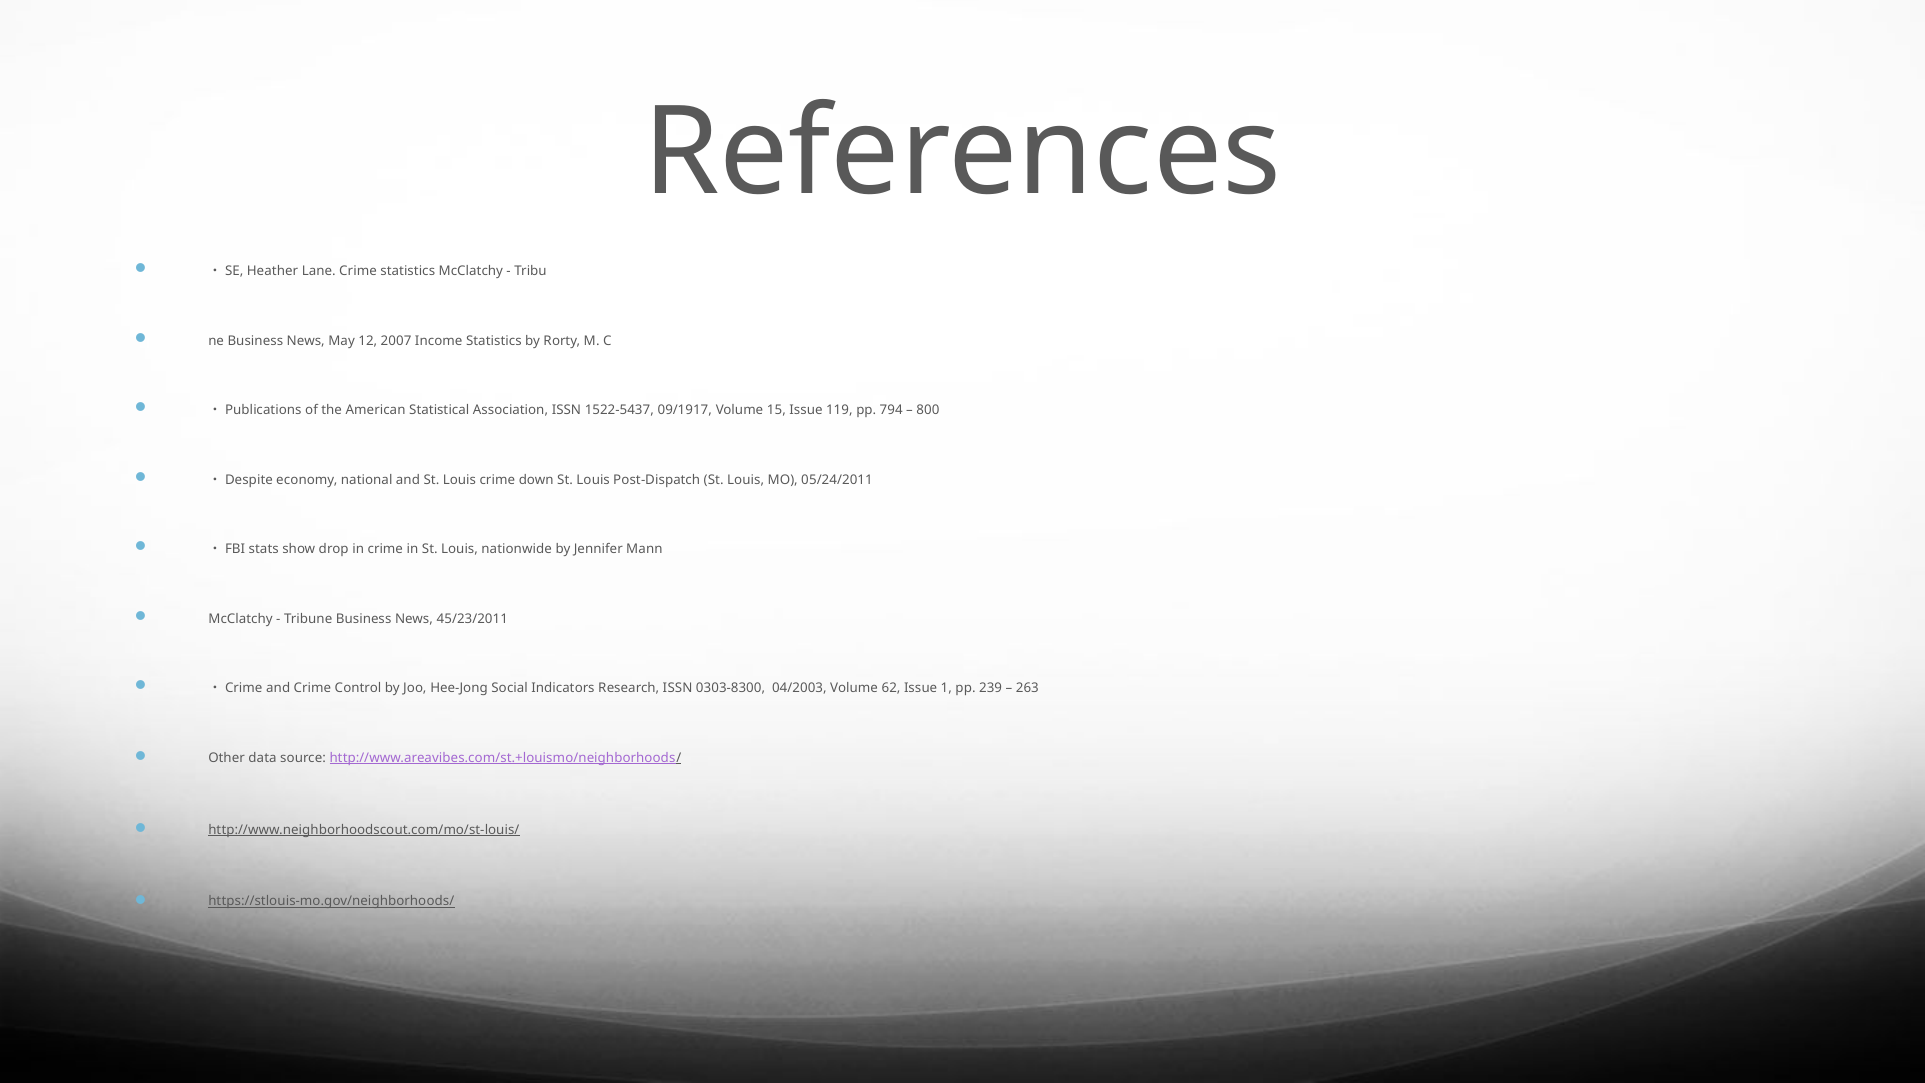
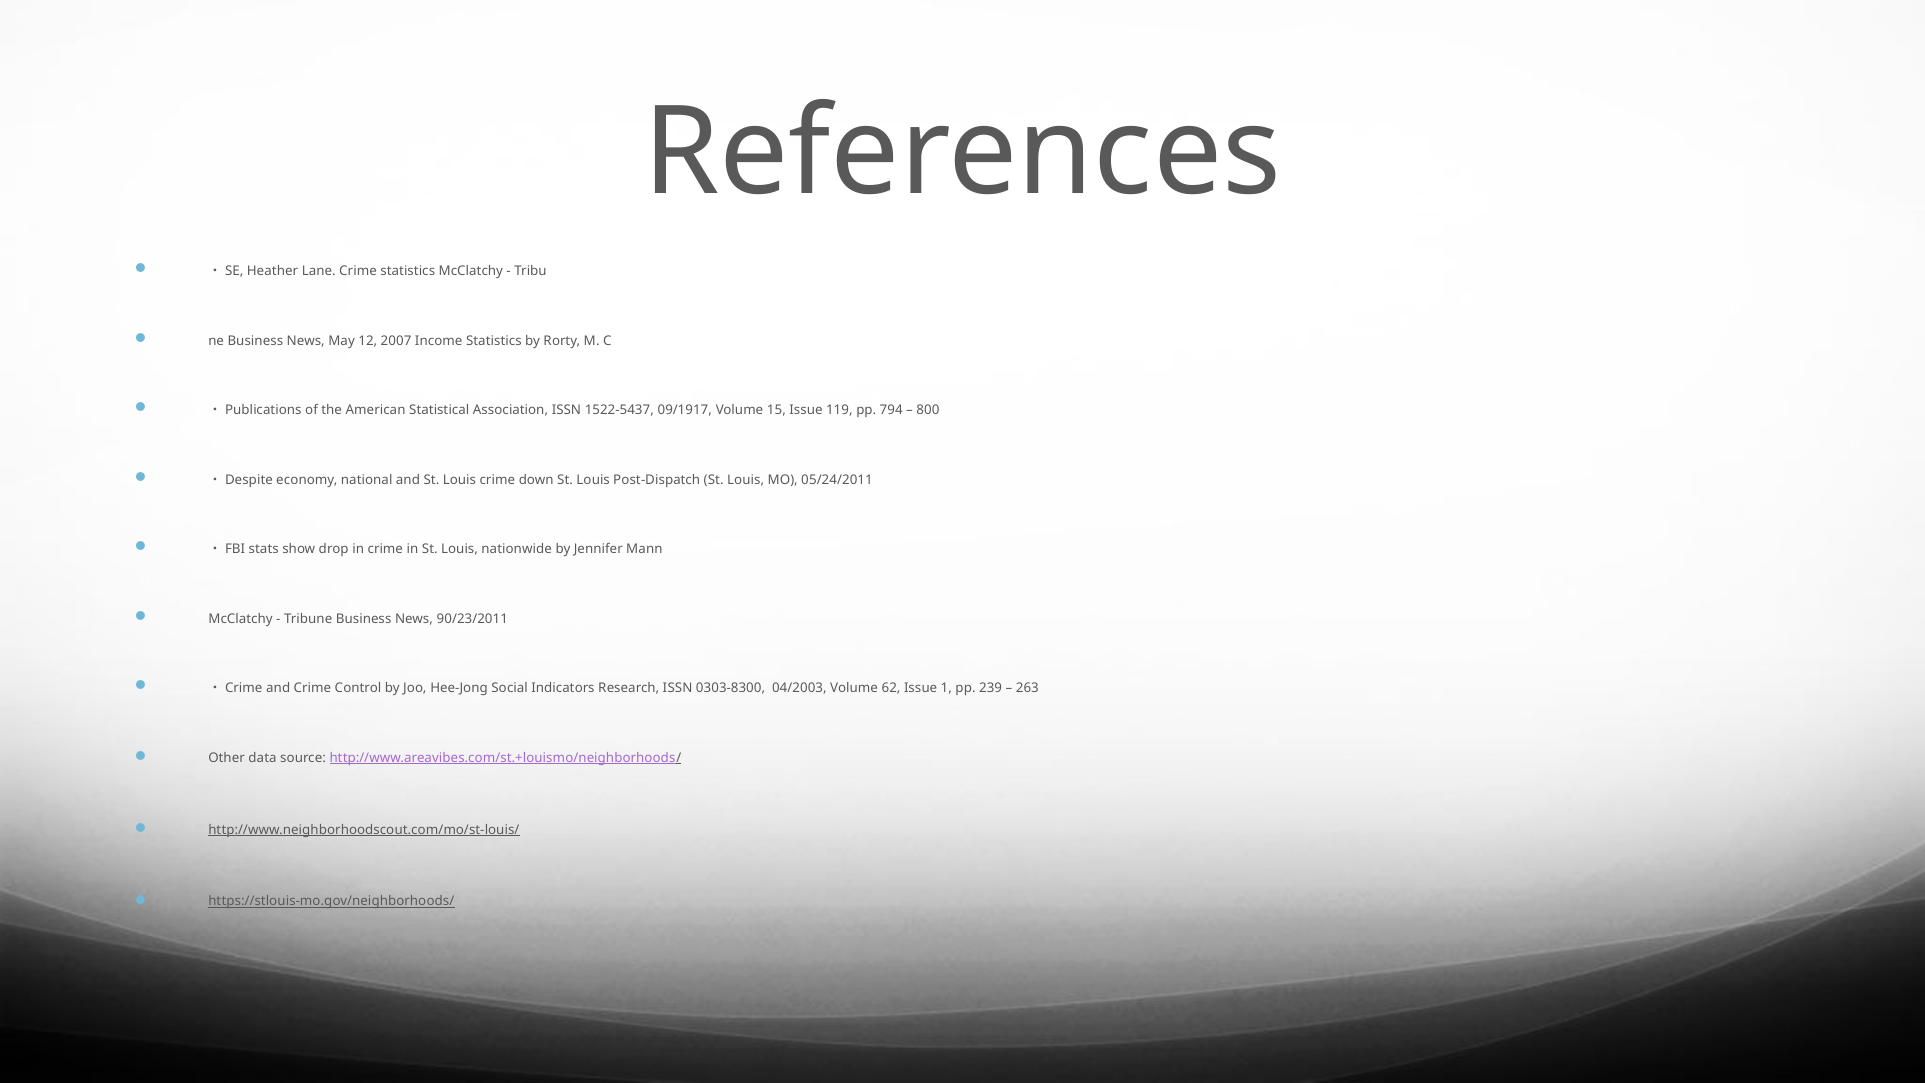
45/23/2011: 45/23/2011 -> 90/23/2011
